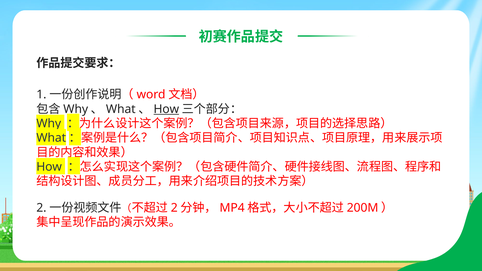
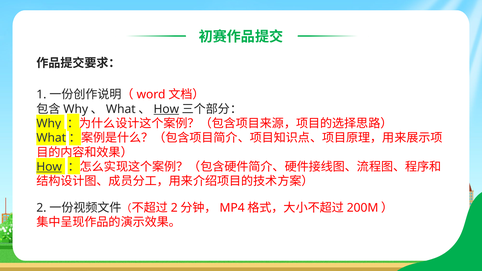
How at (49, 167) underline: none -> present
